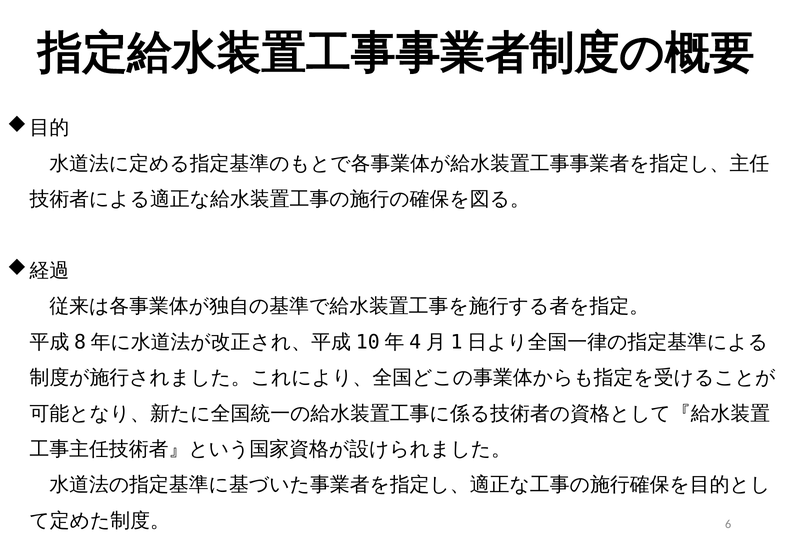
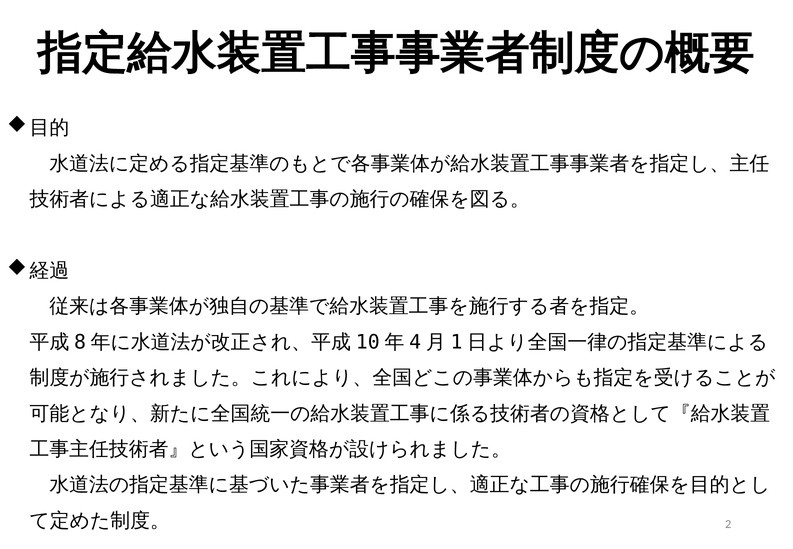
6: 6 -> 2
